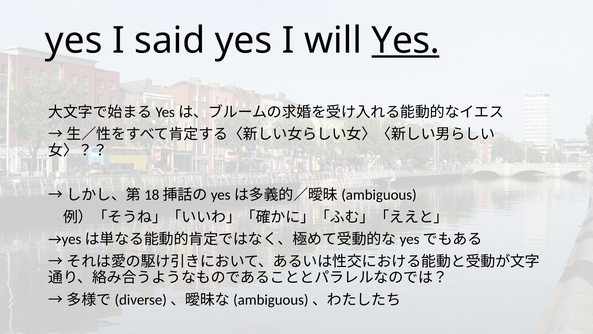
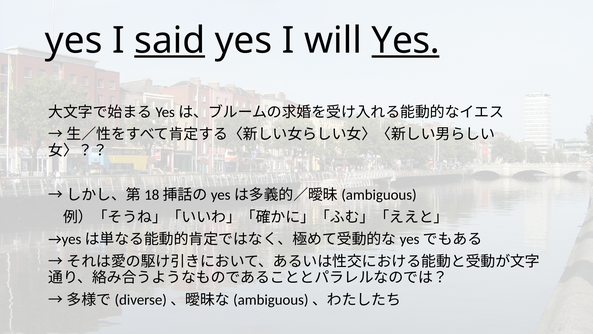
said underline: none -> present
